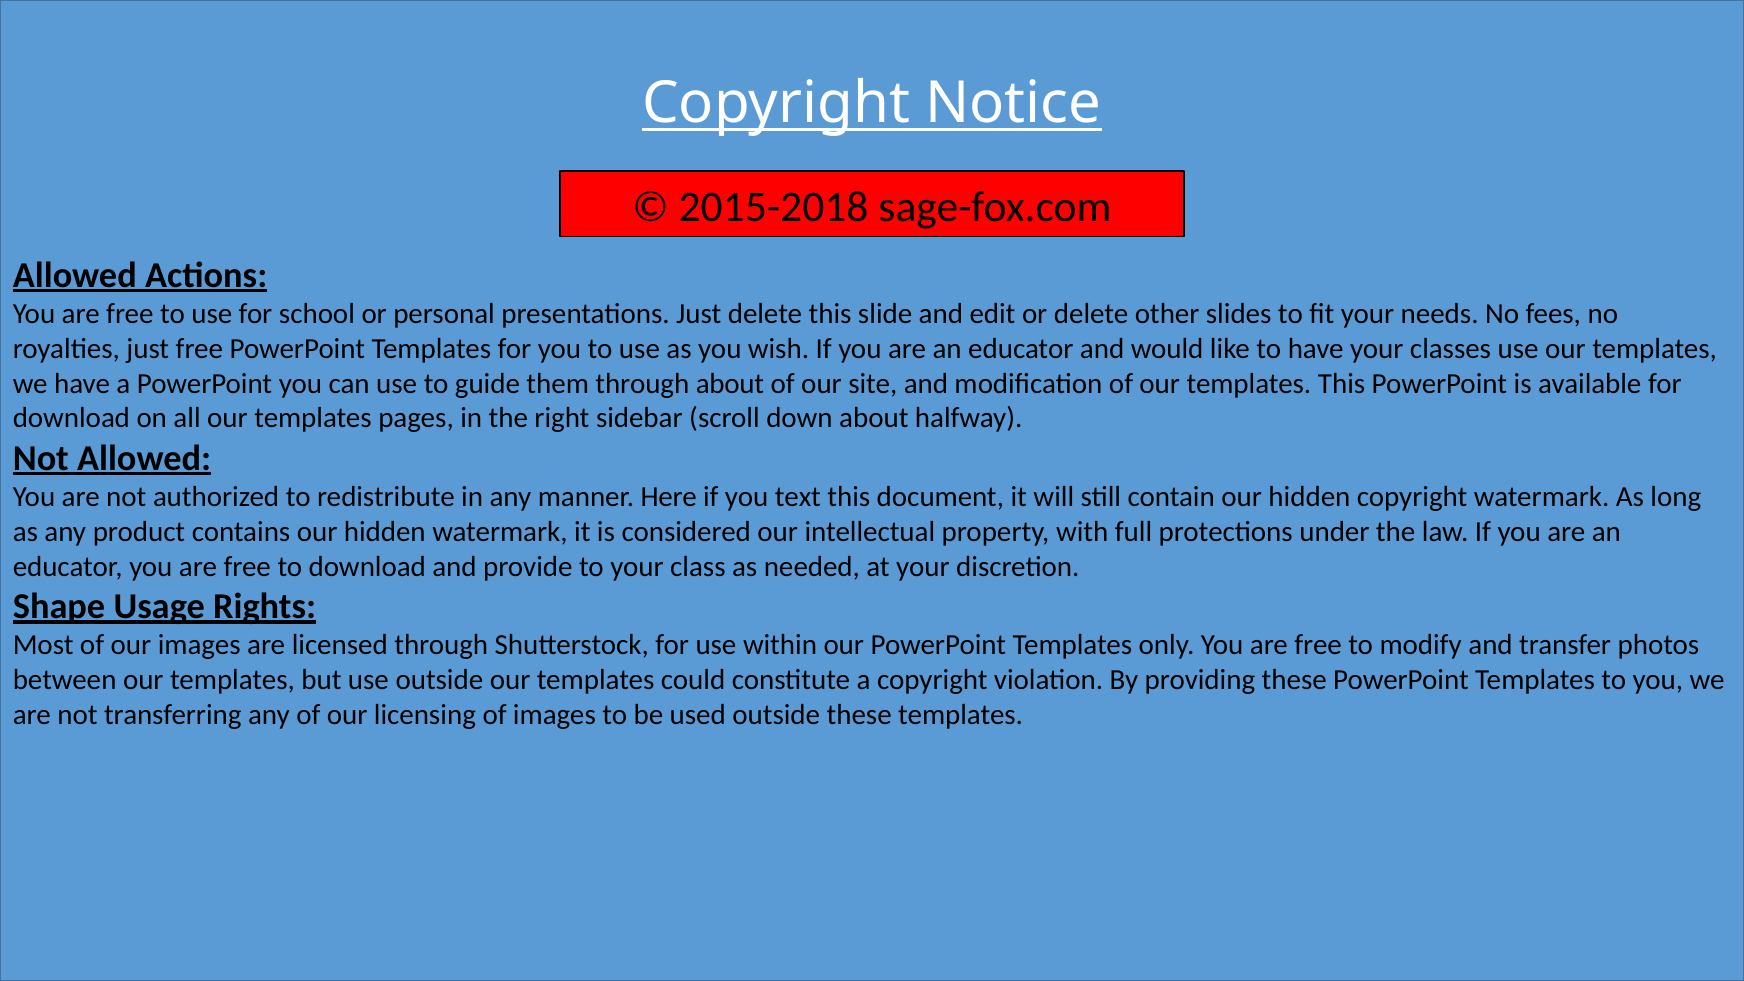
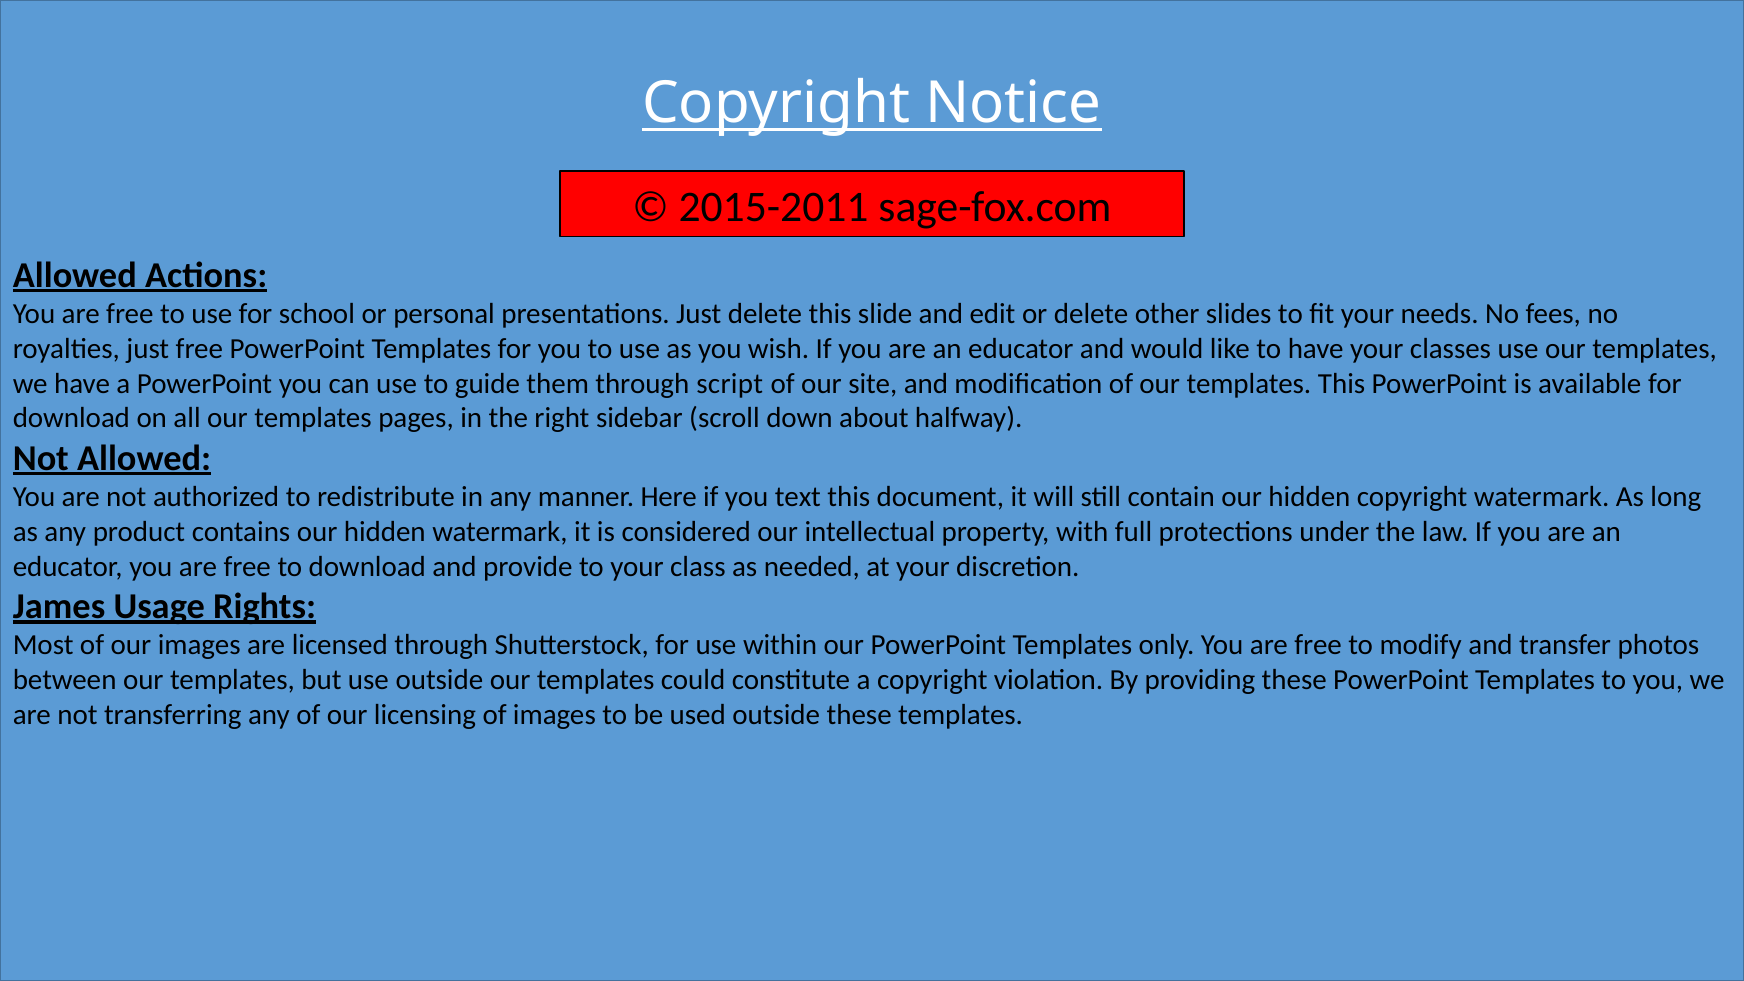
2015-2018: 2015-2018 -> 2015-2011
through about: about -> script
Shape: Shape -> James
